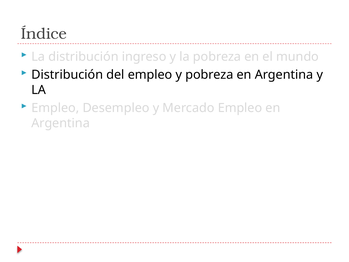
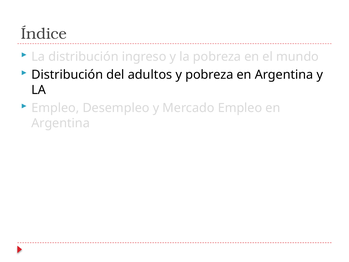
del empleo: empleo -> adultos
